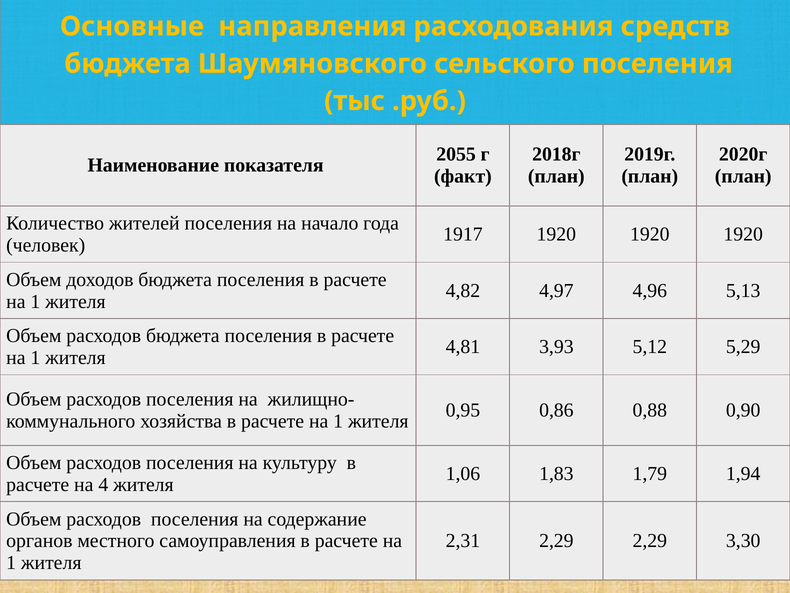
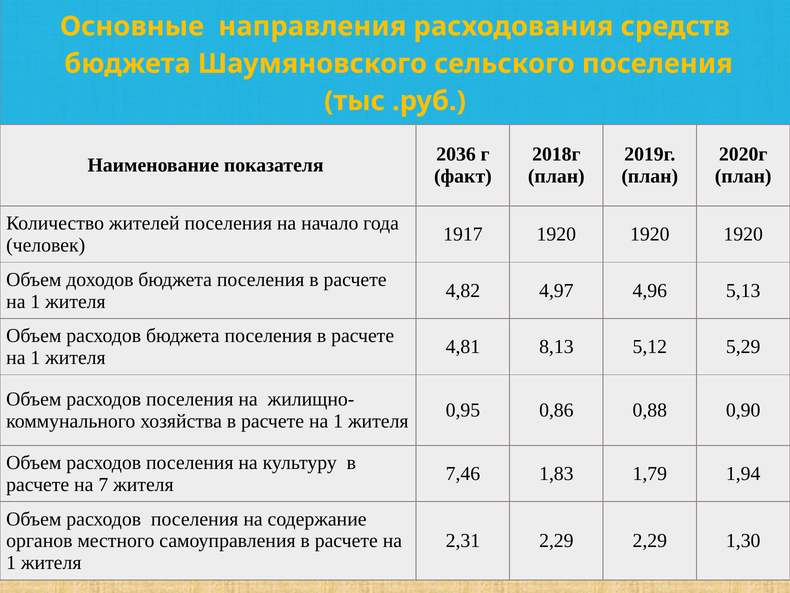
2055: 2055 -> 2036
3,93: 3,93 -> 8,13
1,06: 1,06 -> 7,46
4: 4 -> 7
3,30: 3,30 -> 1,30
